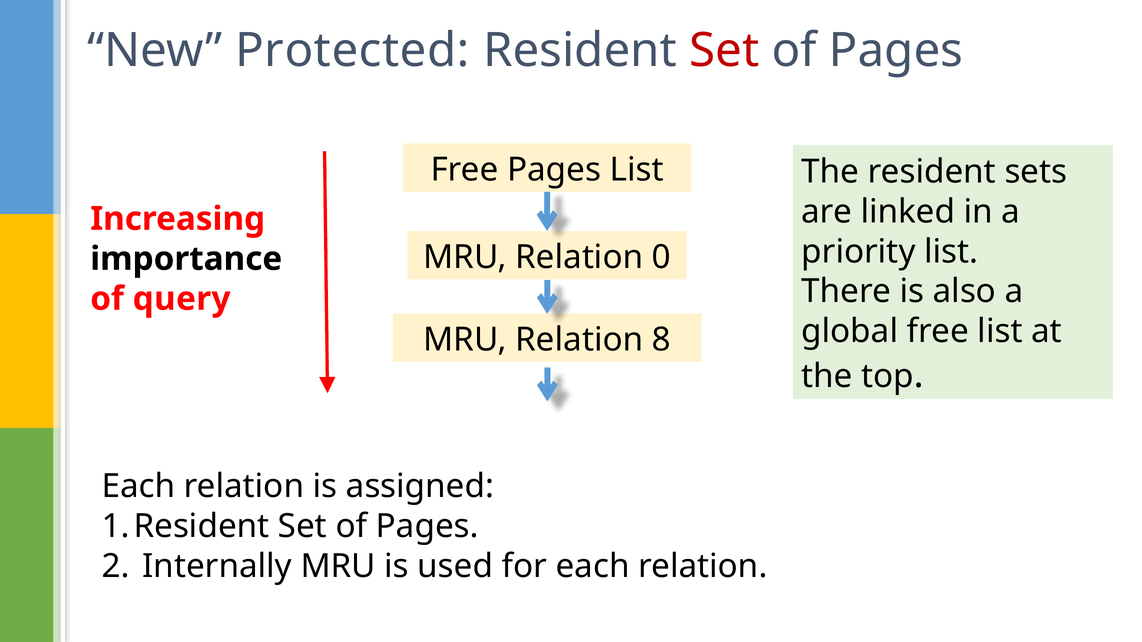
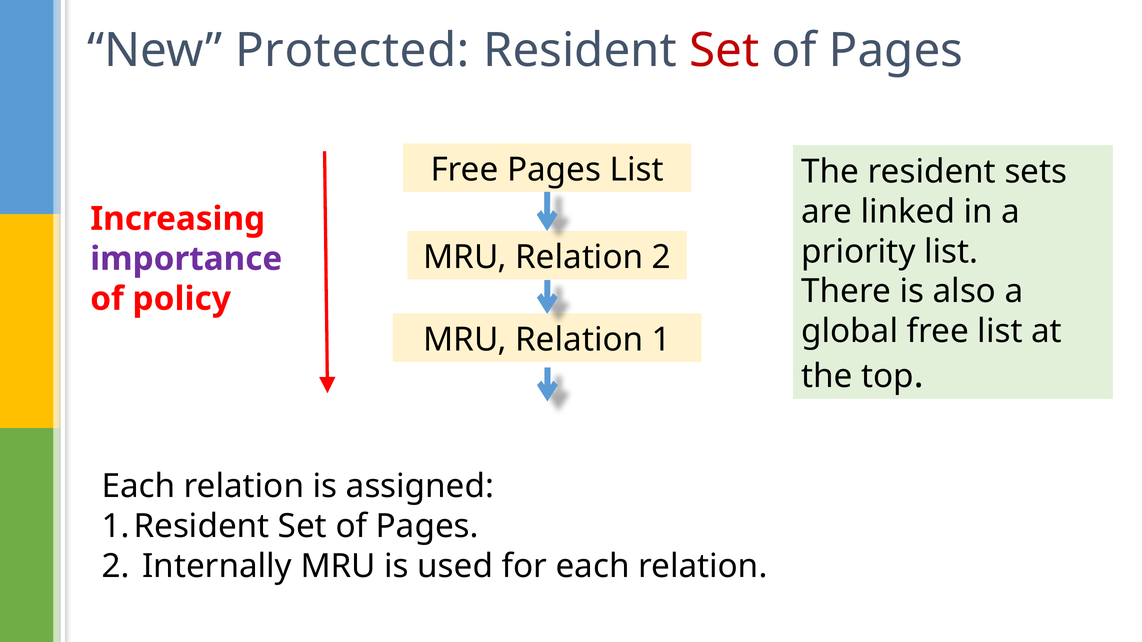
Relation 0: 0 -> 2
importance colour: black -> purple
query: query -> policy
8: 8 -> 1
